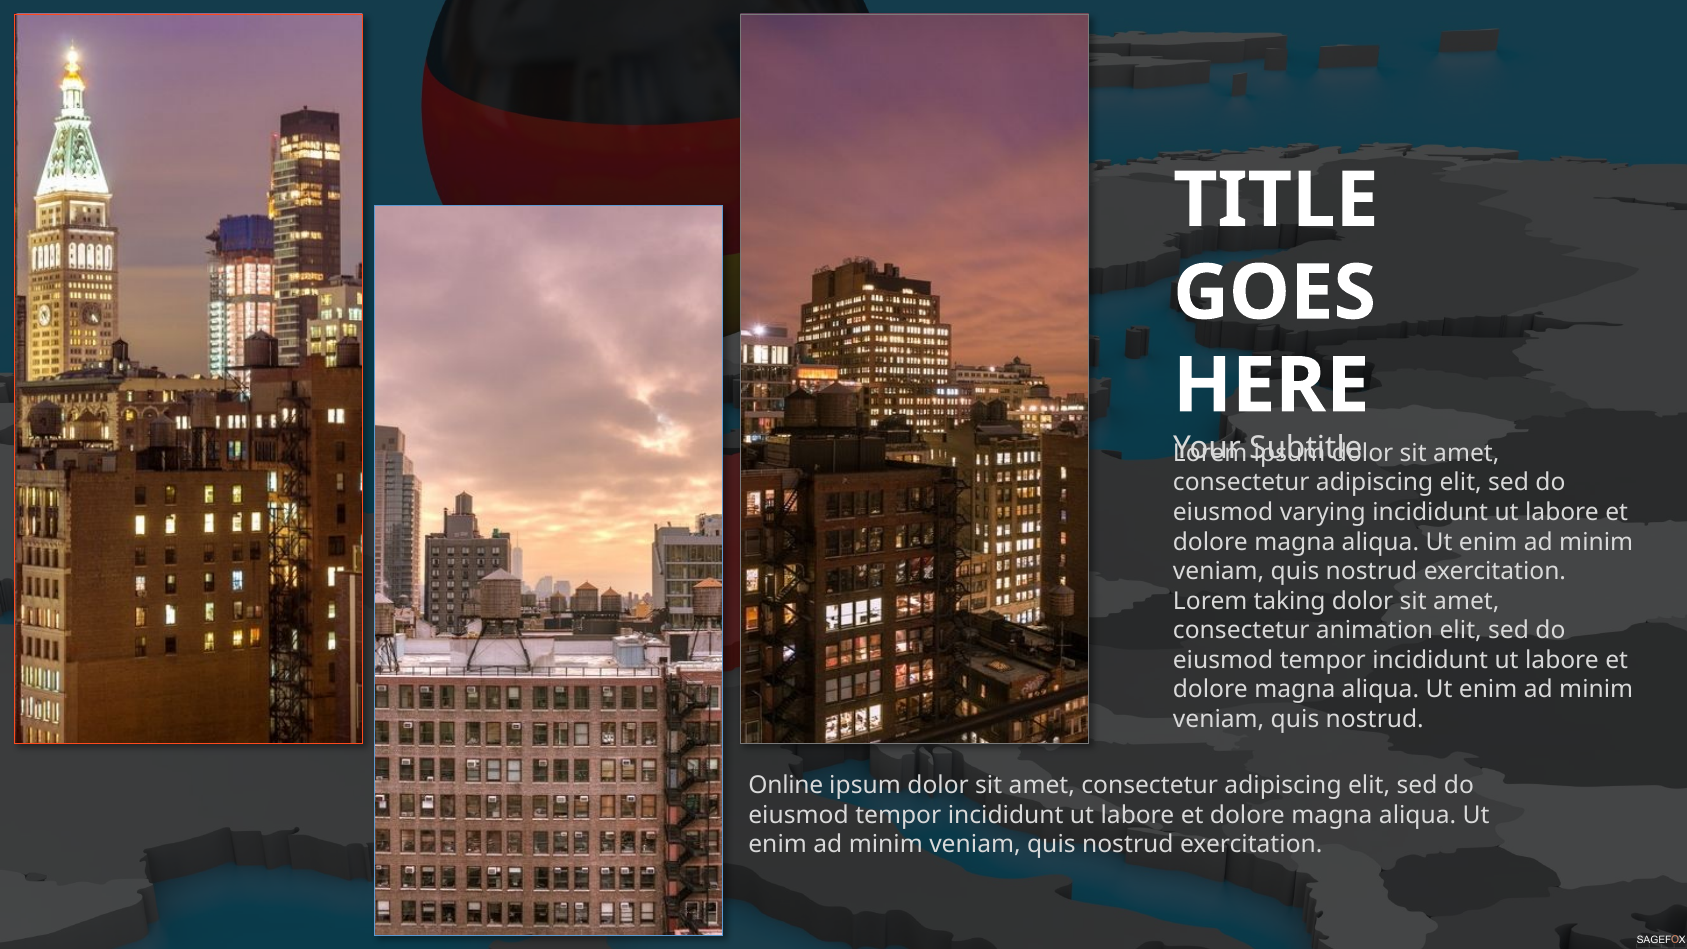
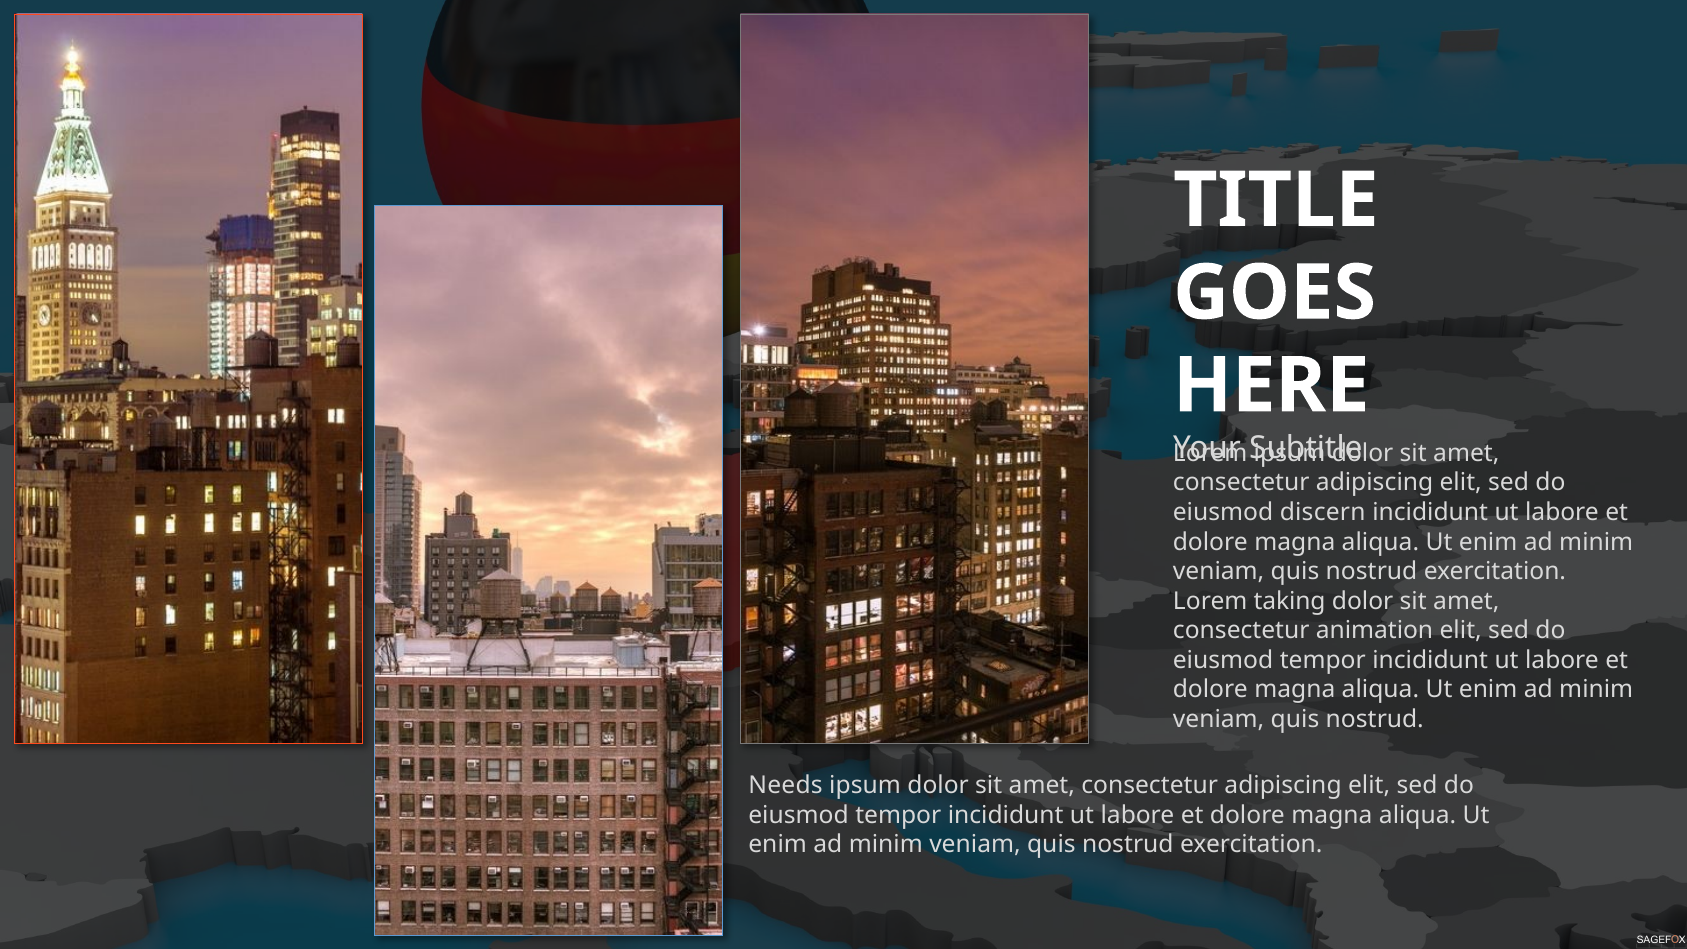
varying: varying -> discern
Online: Online -> Needs
